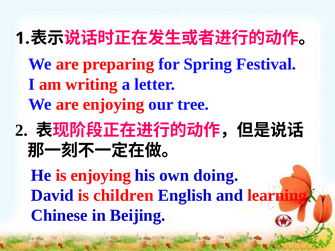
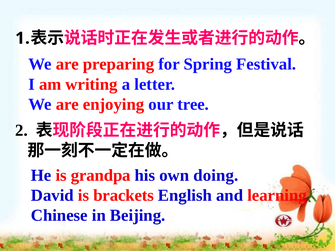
is enjoying: enjoying -> grandpa
children: children -> brackets
